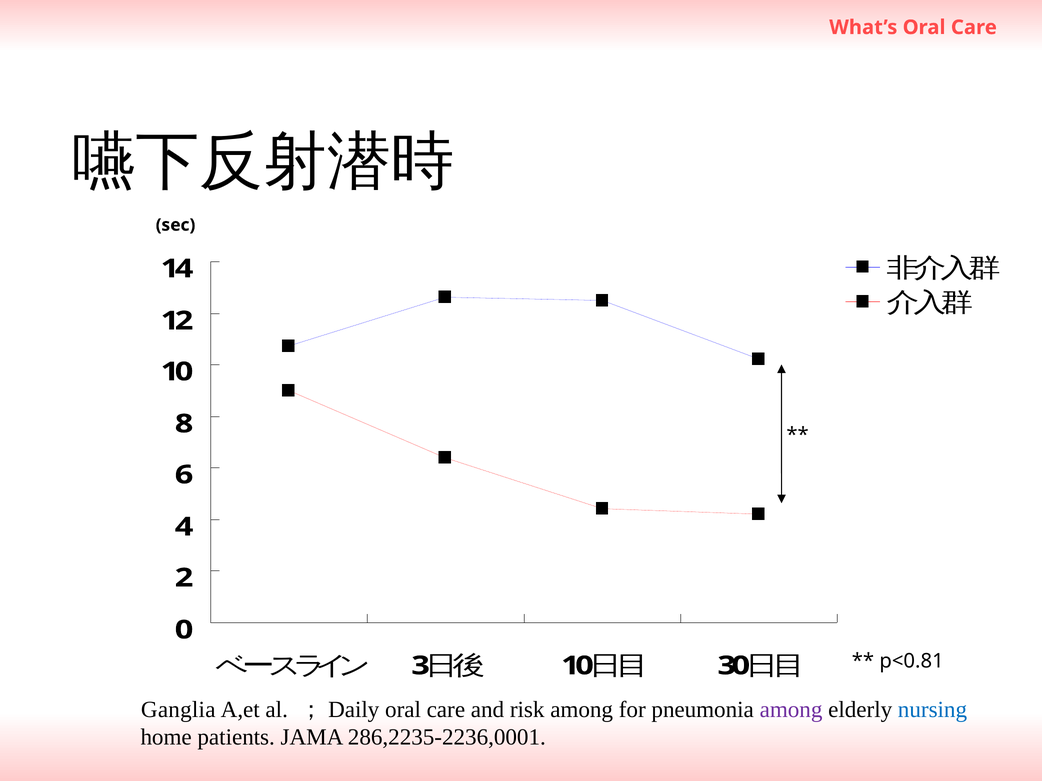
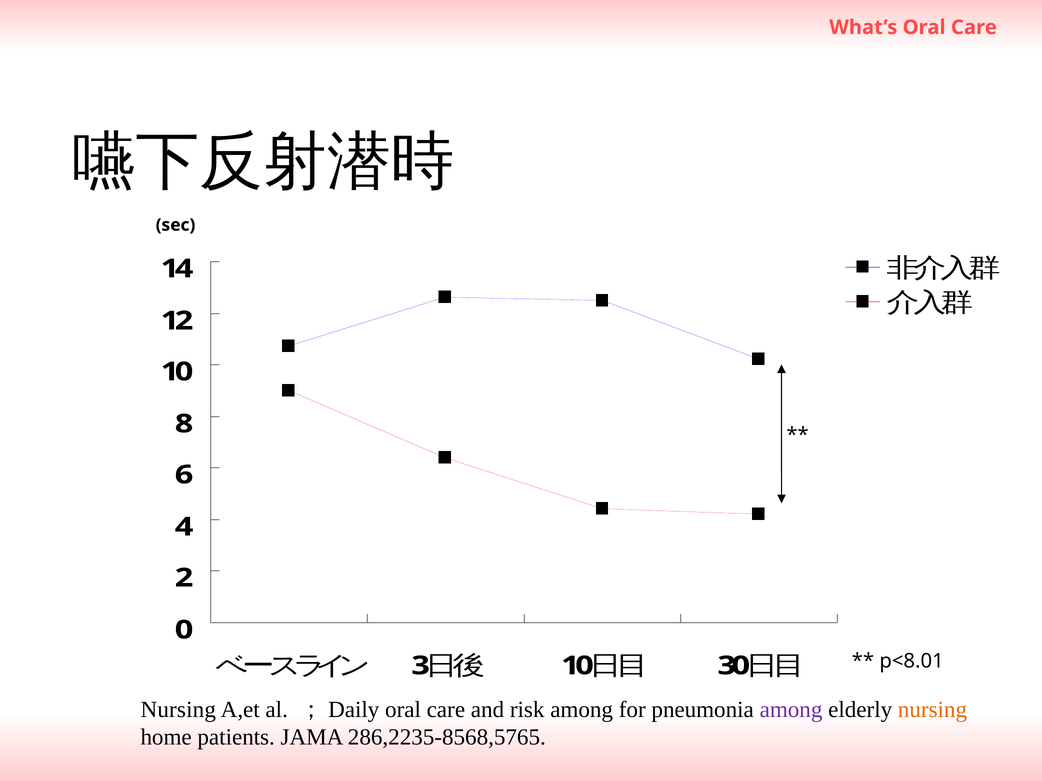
p<0.81: p<0.81 -> p<8.01
Ganglia at (178, 710): Ganglia -> Nursing
nursing at (932, 710) colour: blue -> orange
286,2235-2236,0001: 286,2235-2236,0001 -> 286,2235-8568,5765
